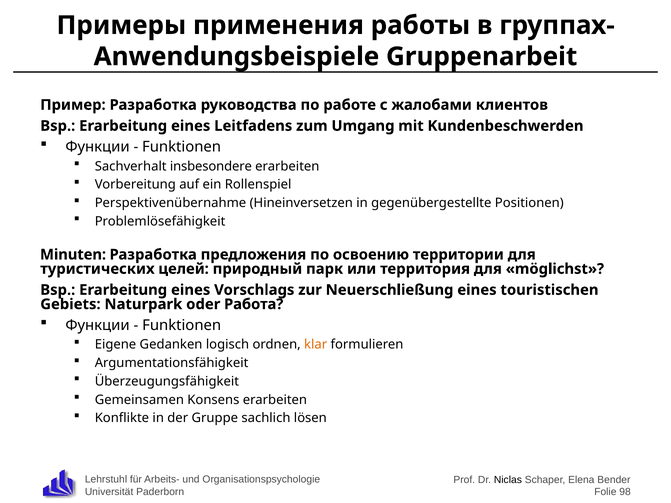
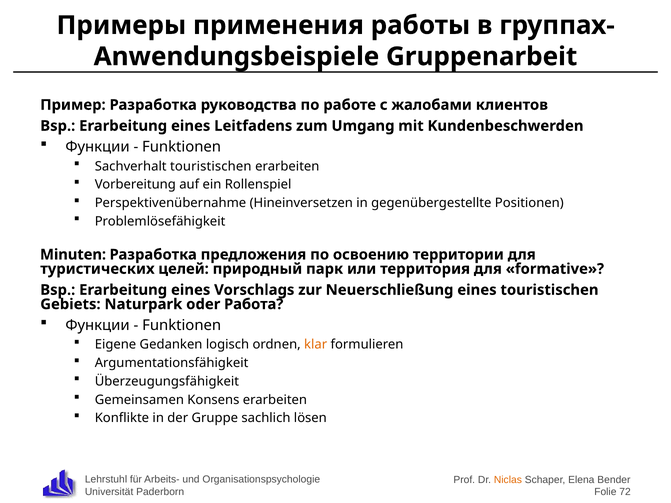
Sachverhalt insbesondere: insbesondere -> touristischen
möglichst: möglichst -> formative
Niclas colour: black -> orange
98: 98 -> 72
